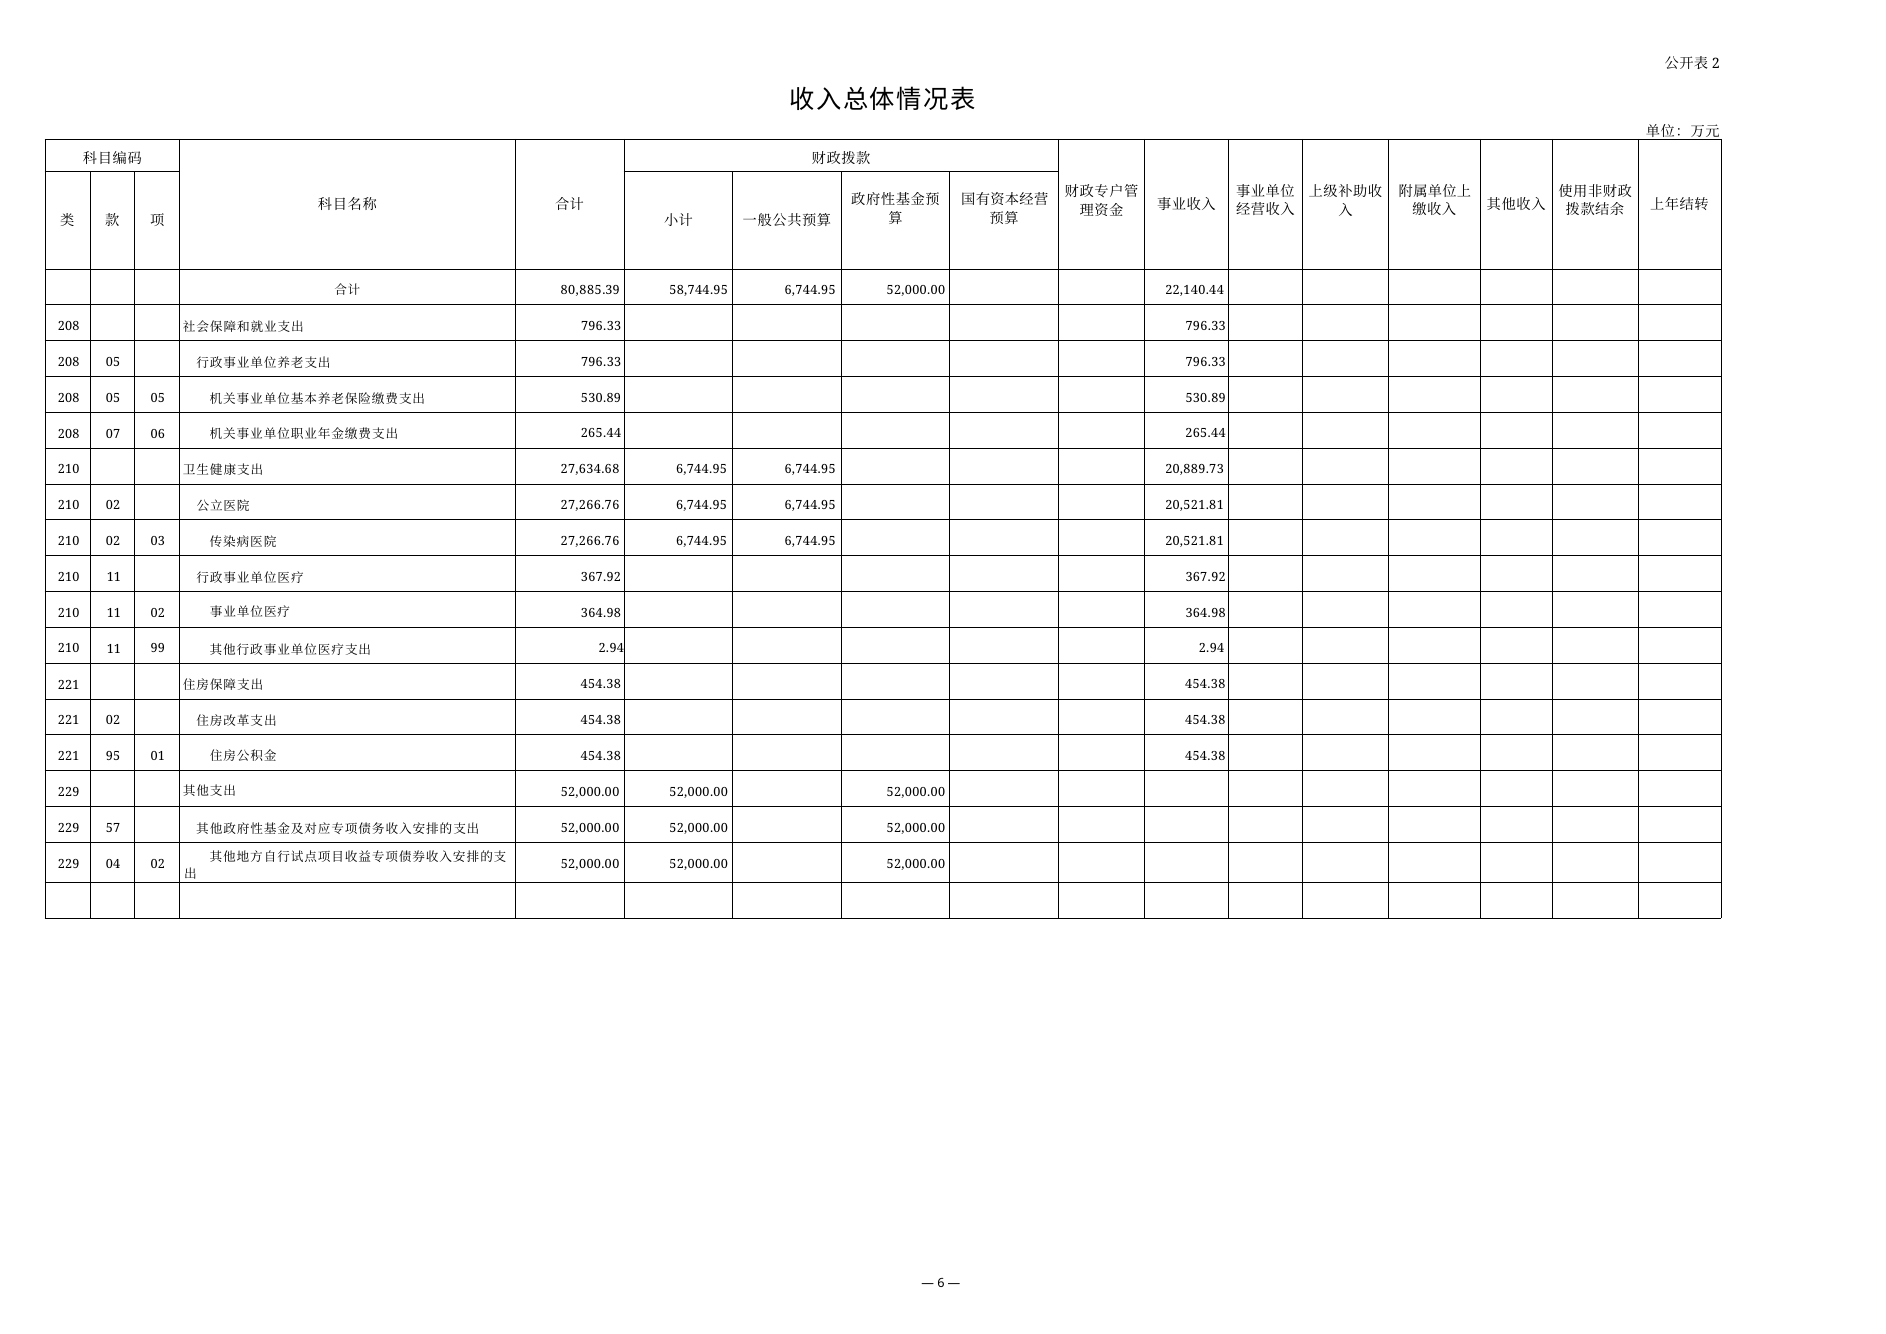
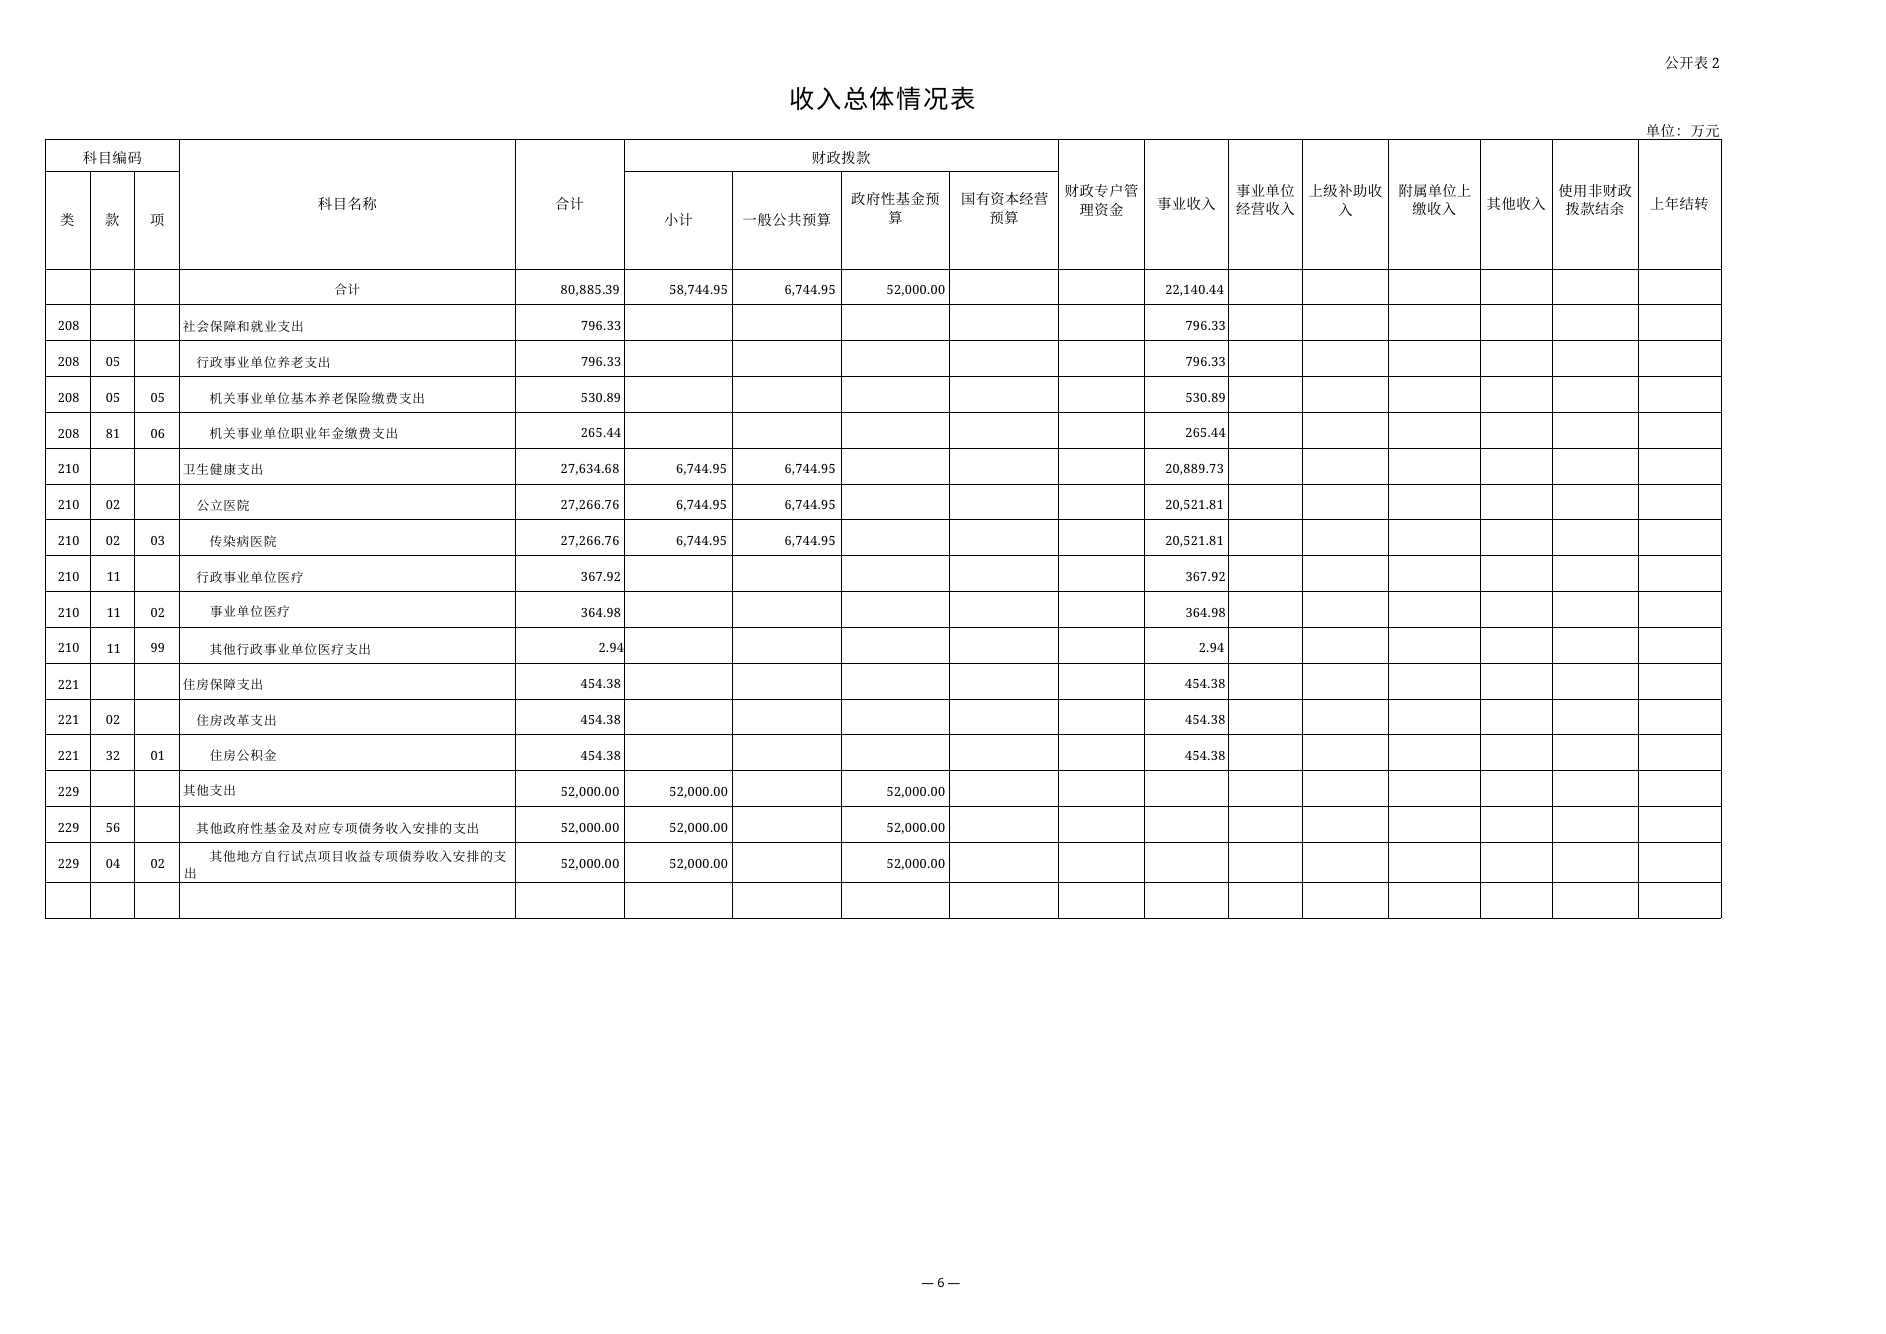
07: 07 -> 81
95: 95 -> 32
57: 57 -> 56
